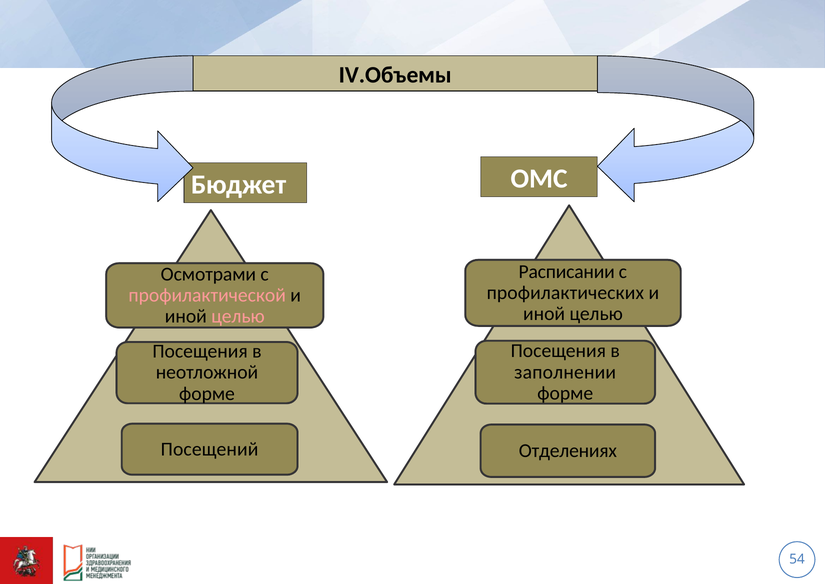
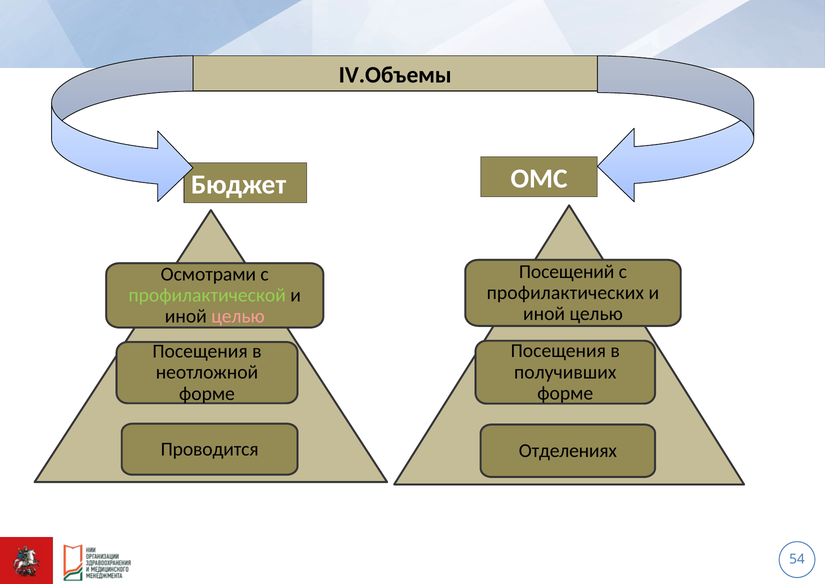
Расписании: Расписании -> Посещений
профилактической colour: pink -> light green
заполнении: заполнении -> получивших
Посещений: Посещений -> Проводится
